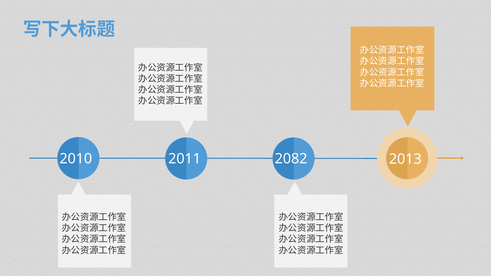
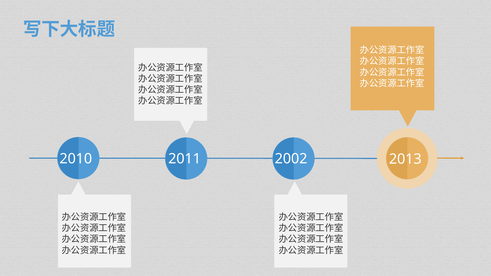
2082: 2082 -> 2002
